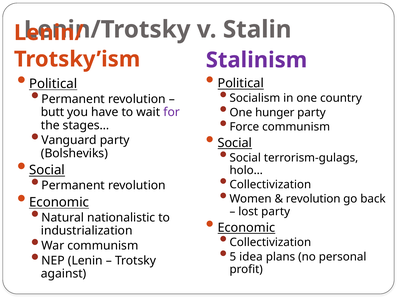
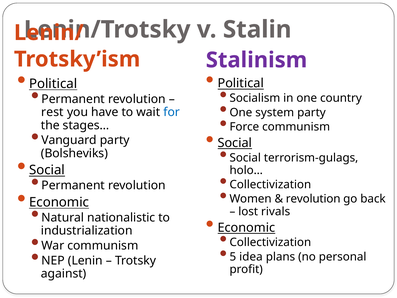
hunger: hunger -> system
butt: butt -> rest
for colour: purple -> blue
lost party: party -> rivals
